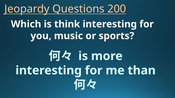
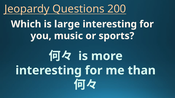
think: think -> large
